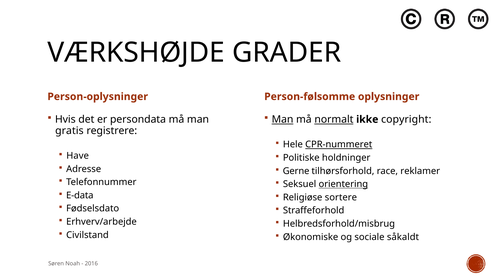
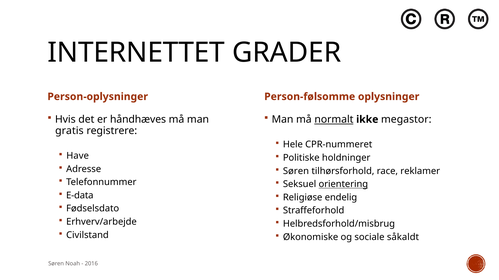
VÆRKSHØJDE: VÆRKSHØJDE -> INTERNETTET
persondata: persondata -> håndhæves
Man at (283, 120) underline: present -> none
copyright: copyright -> megastor
CPR-nummeret underline: present -> none
Gerne at (296, 171): Gerne -> Søren
sortere: sortere -> endelig
